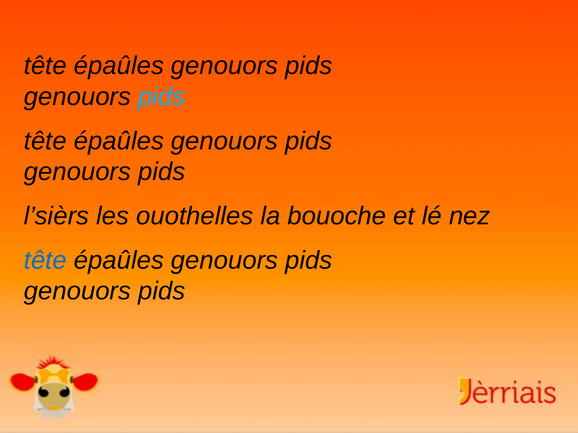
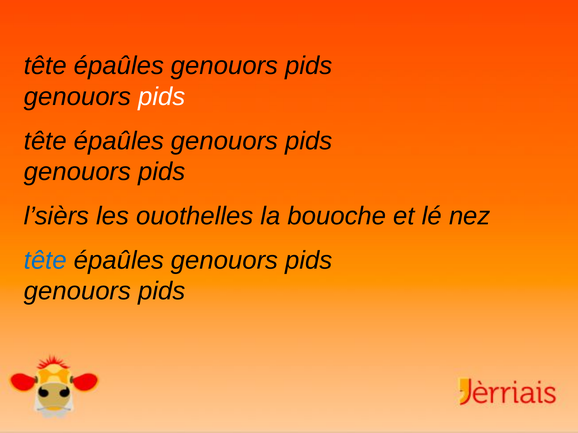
pids at (162, 97) colour: light blue -> white
